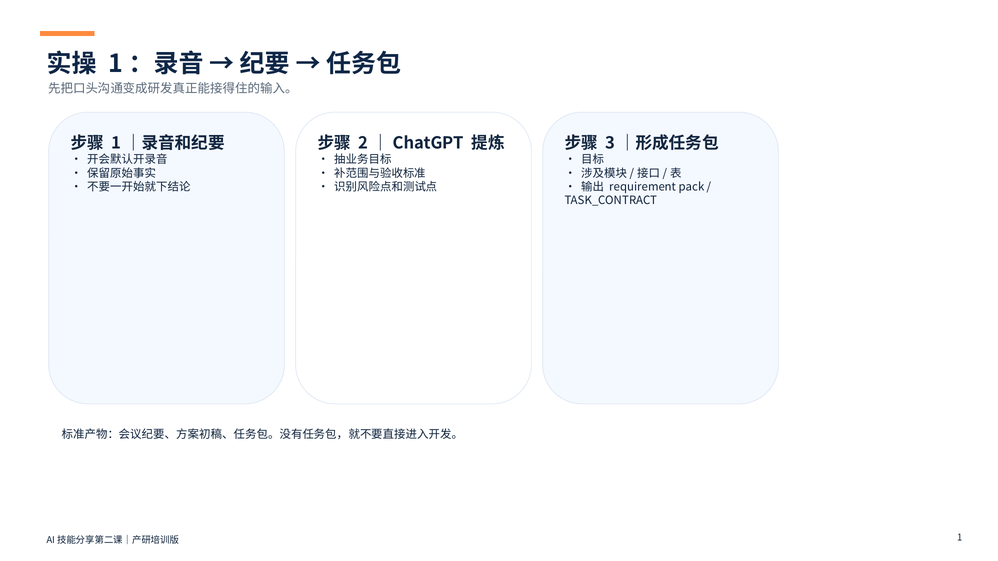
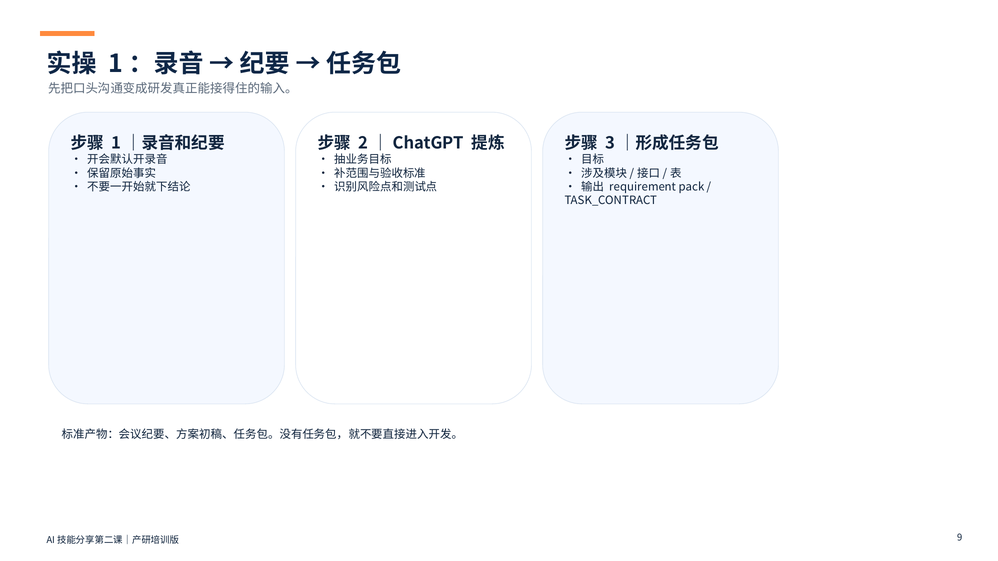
1: 1 -> 9
